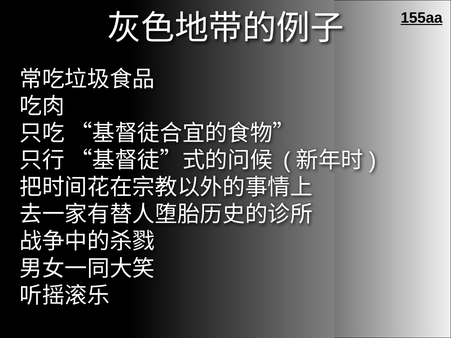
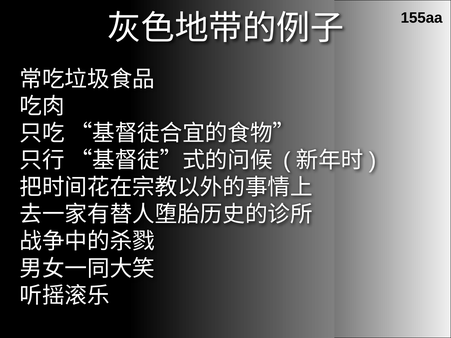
155aa underline: present -> none
